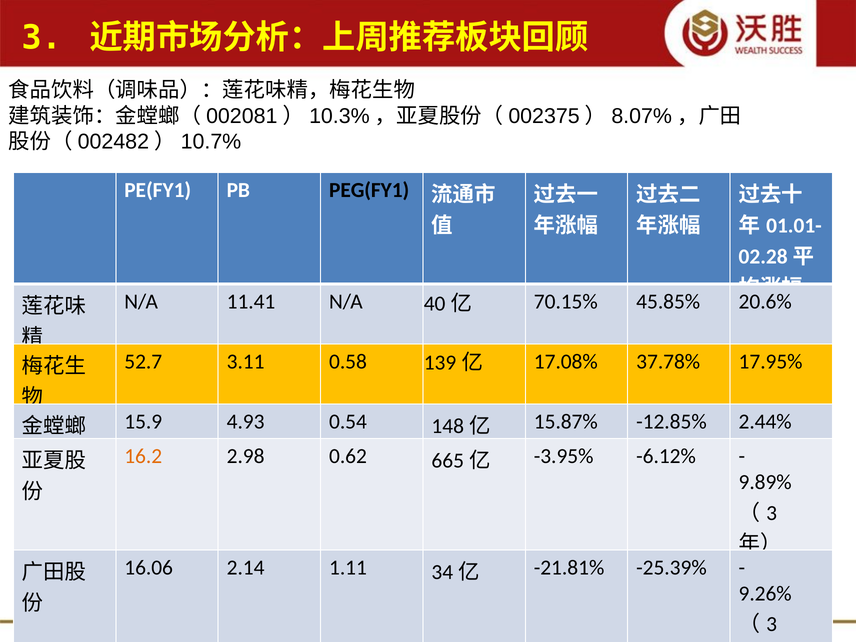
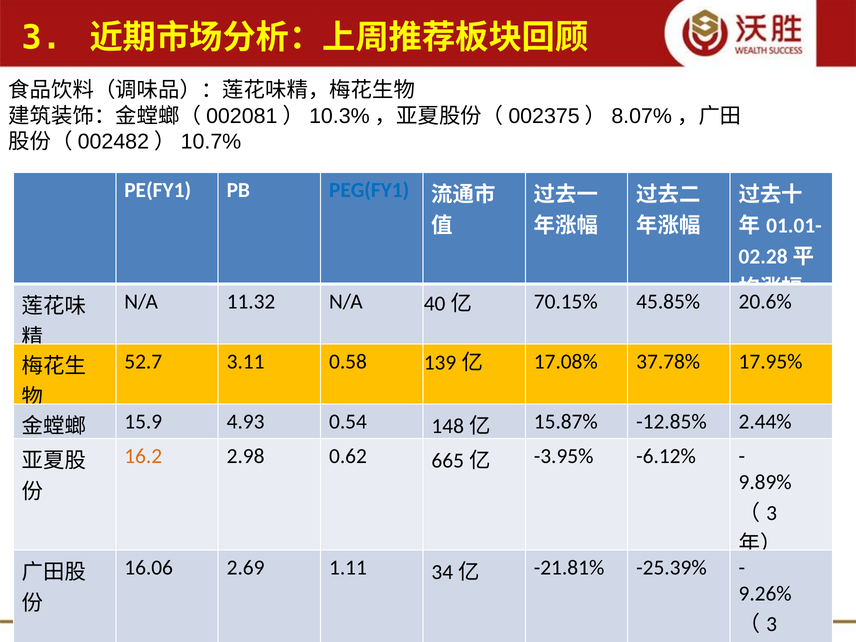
PEG(FY1 colour: black -> blue
11.41: 11.41 -> 11.32
2.14: 2.14 -> 2.69
